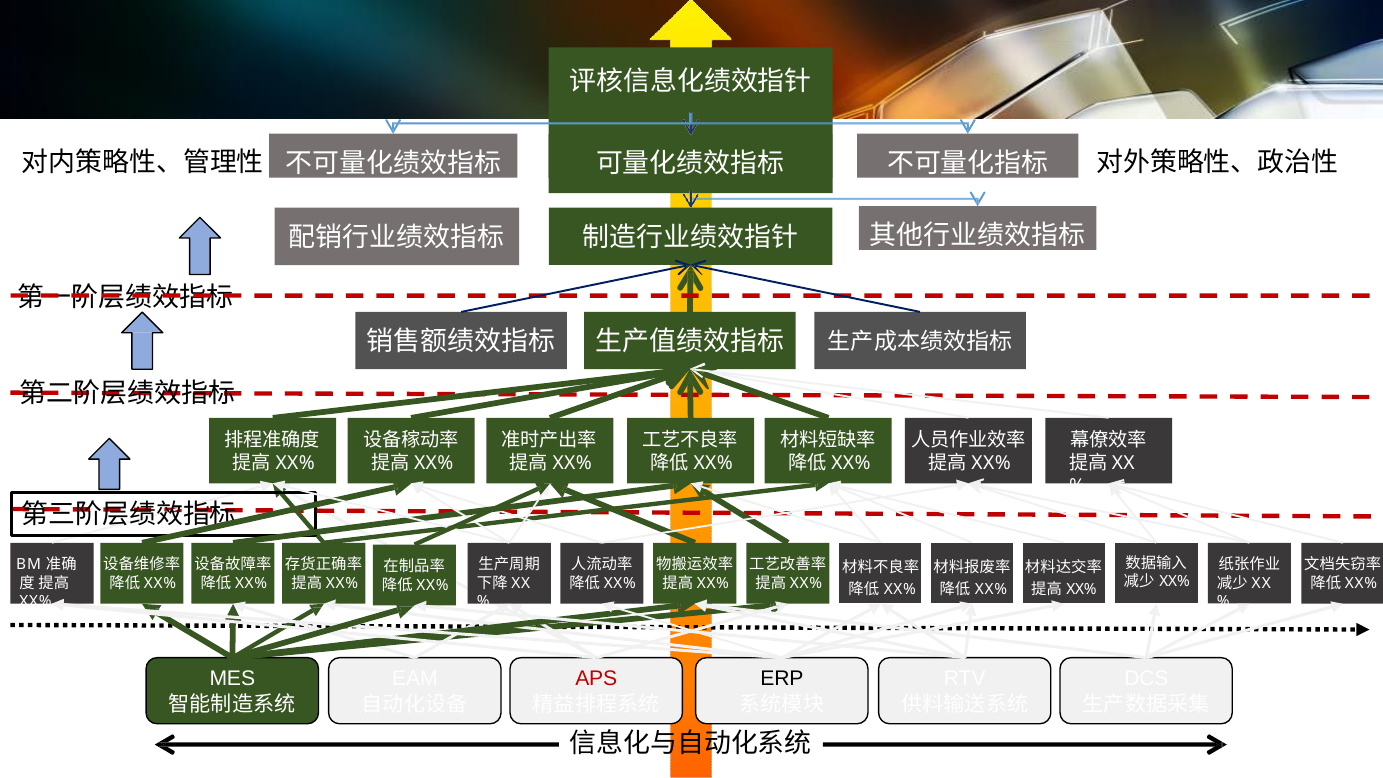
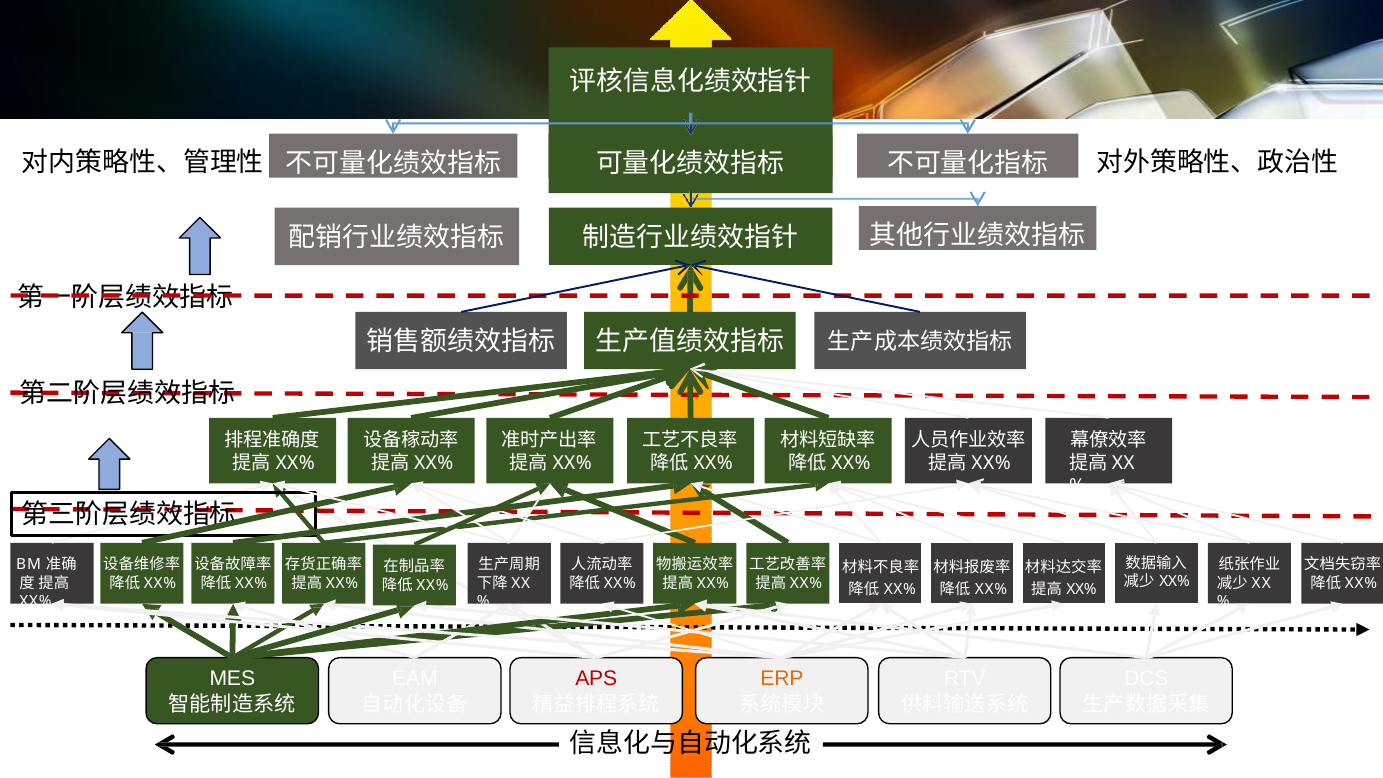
ERP colour: black -> orange
